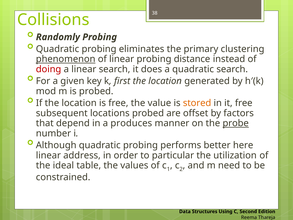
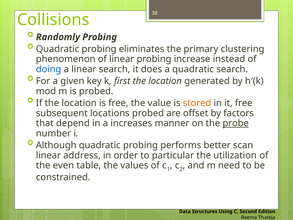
phenomenon underline: present -> none
distance: distance -> increase
doing colour: red -> blue
produces: produces -> increases
here: here -> scan
ideal: ideal -> even
